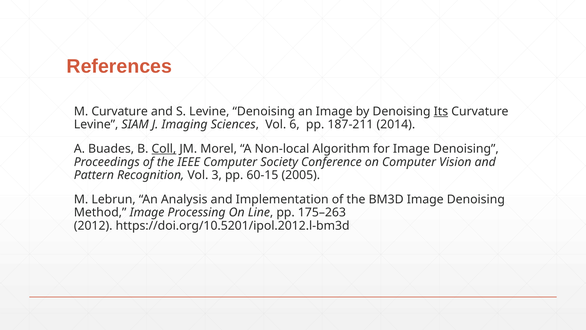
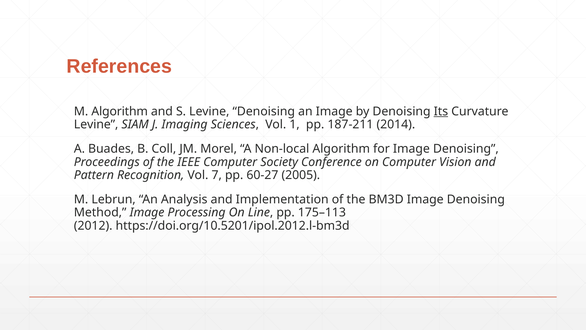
M Curvature: Curvature -> Algorithm
6: 6 -> 1
Coll underline: present -> none
3: 3 -> 7
60-15: 60-15 -> 60-27
175–263: 175–263 -> 175–113
